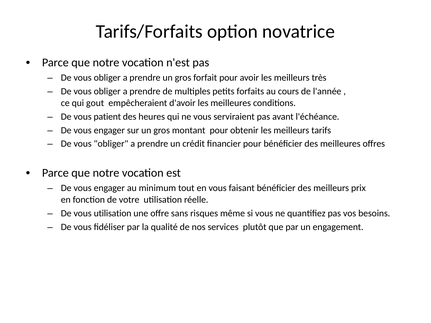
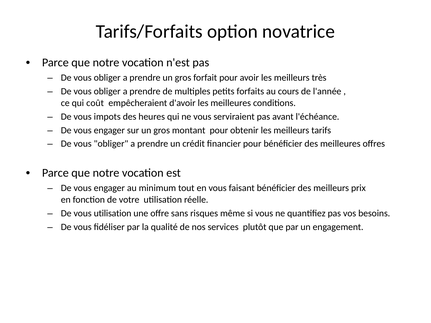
gout: gout -> coût
patient: patient -> impots
